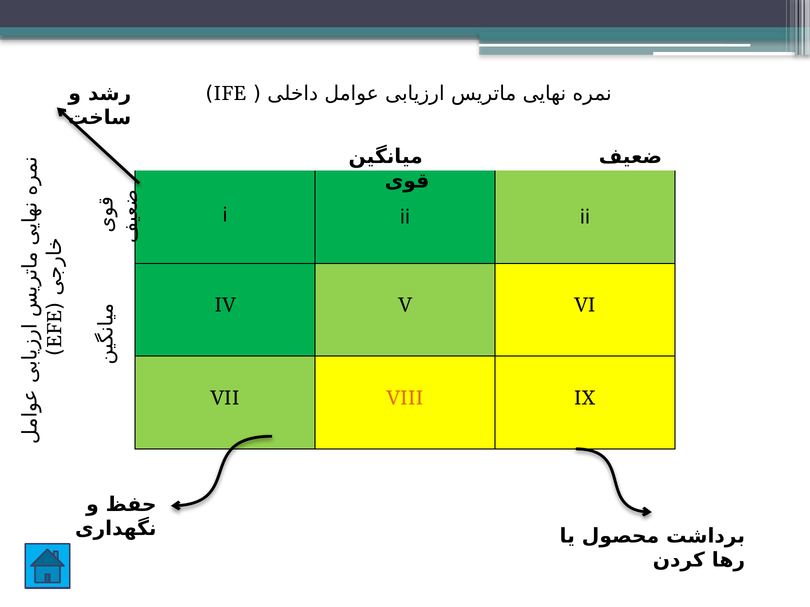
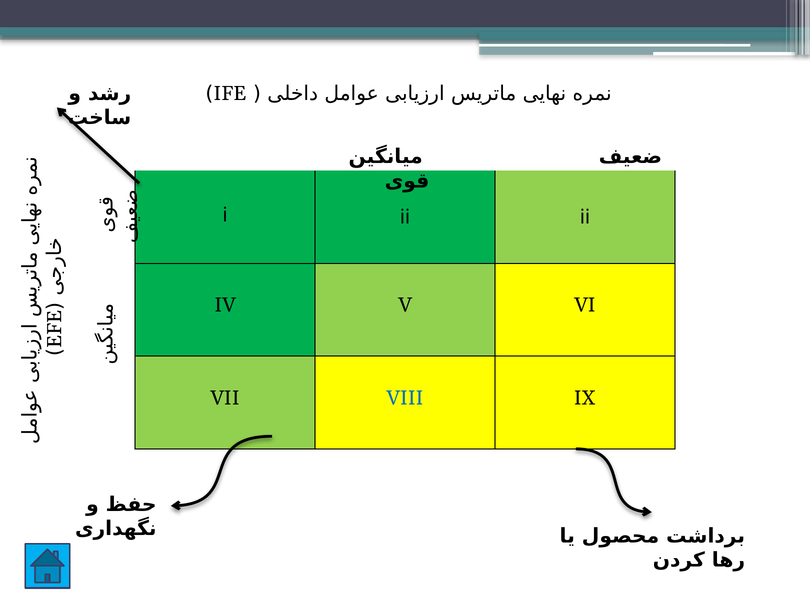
VIII colour: orange -> blue
